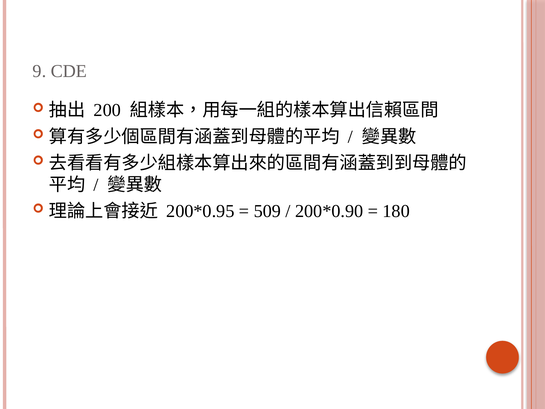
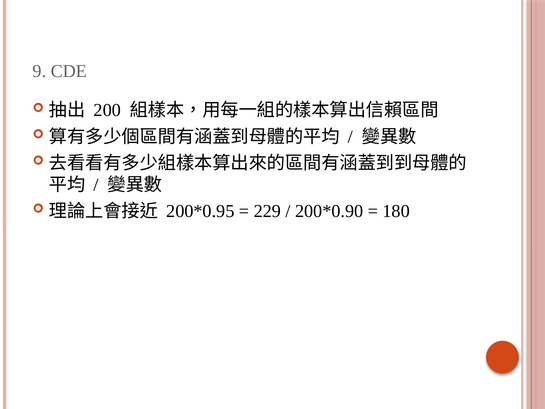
509: 509 -> 229
